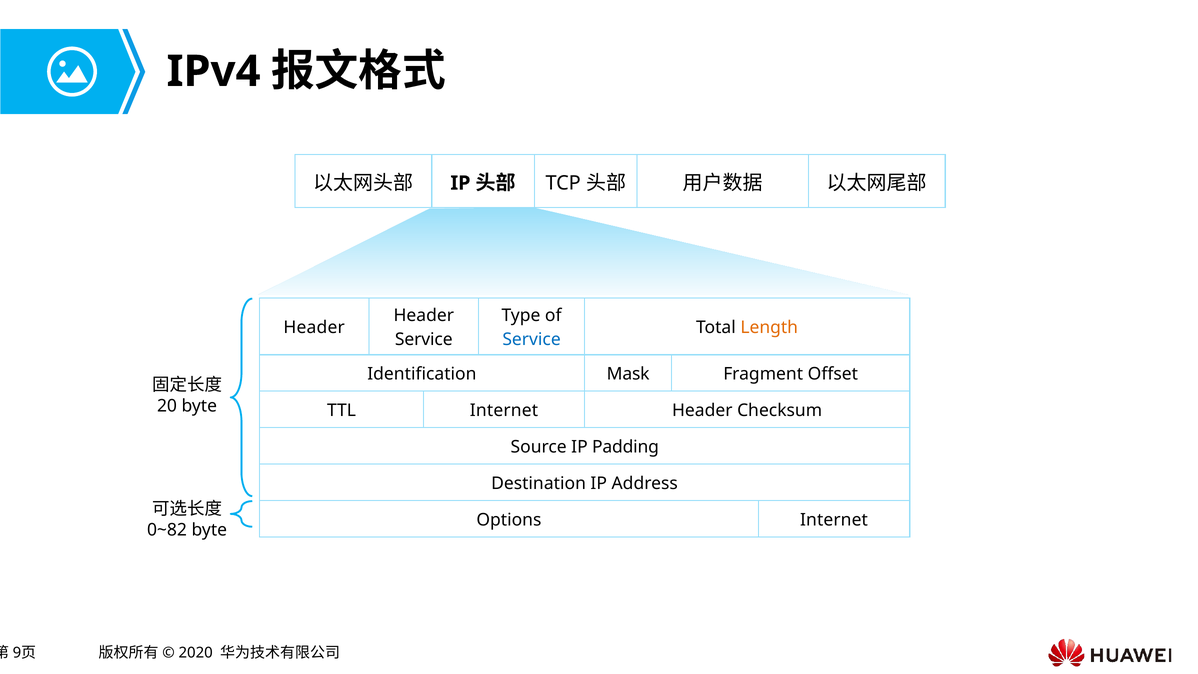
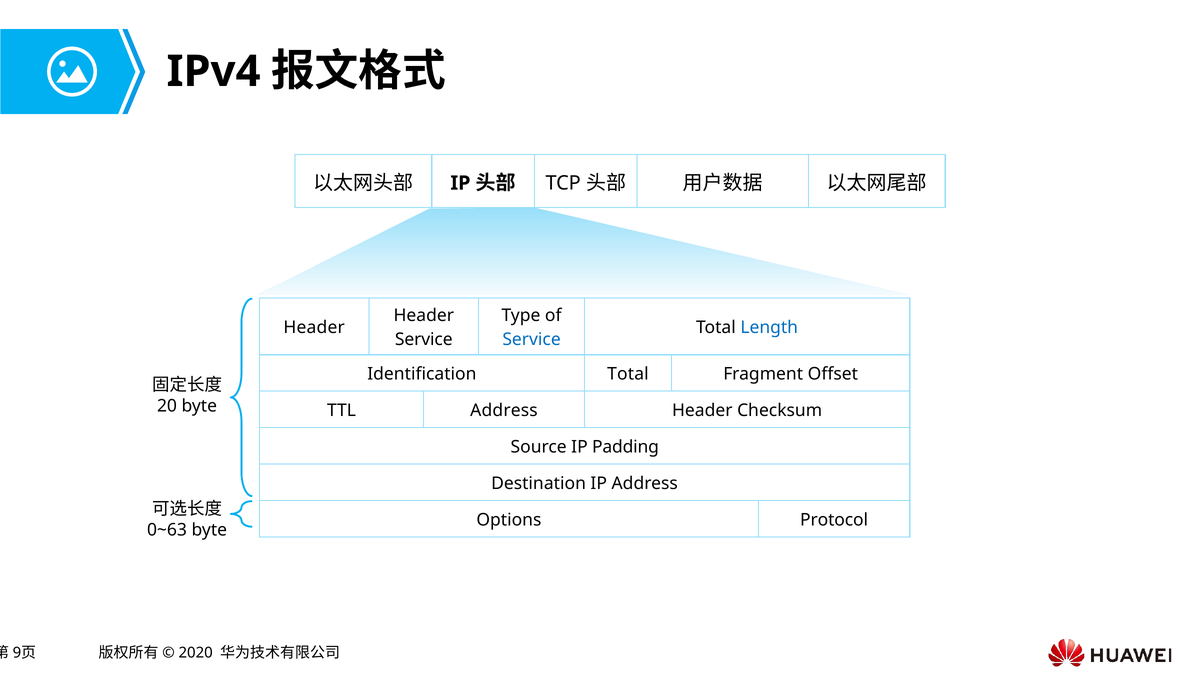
Length colour: orange -> blue
Identification Mask: Mask -> Total
TTL Internet: Internet -> Address
Options Internet: Internet -> Protocol
0~82: 0~82 -> 0~63
